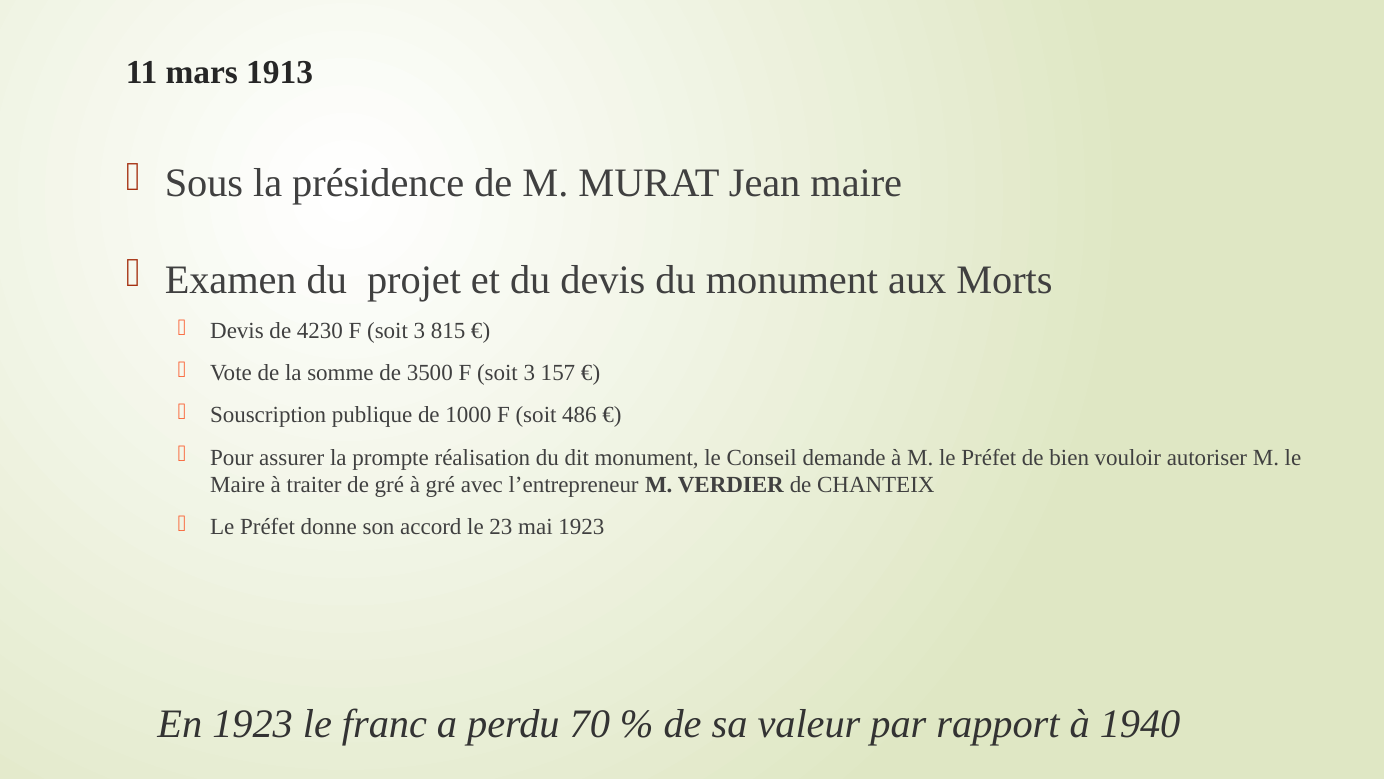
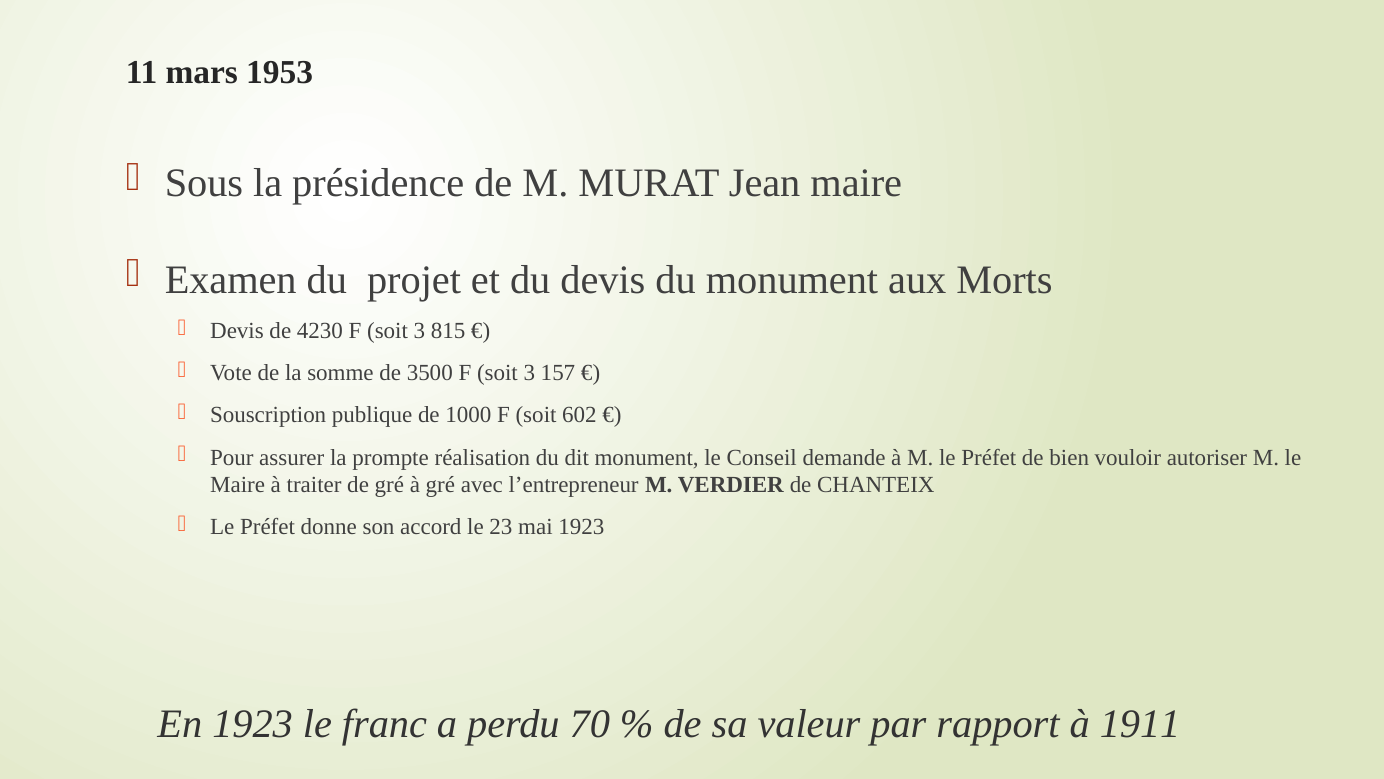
1913: 1913 -> 1953
486: 486 -> 602
1940: 1940 -> 1911
